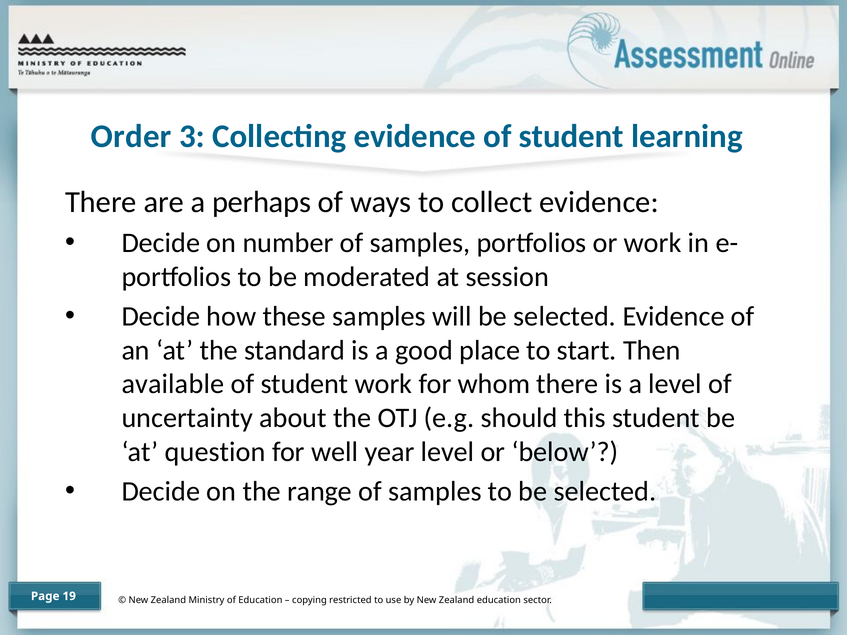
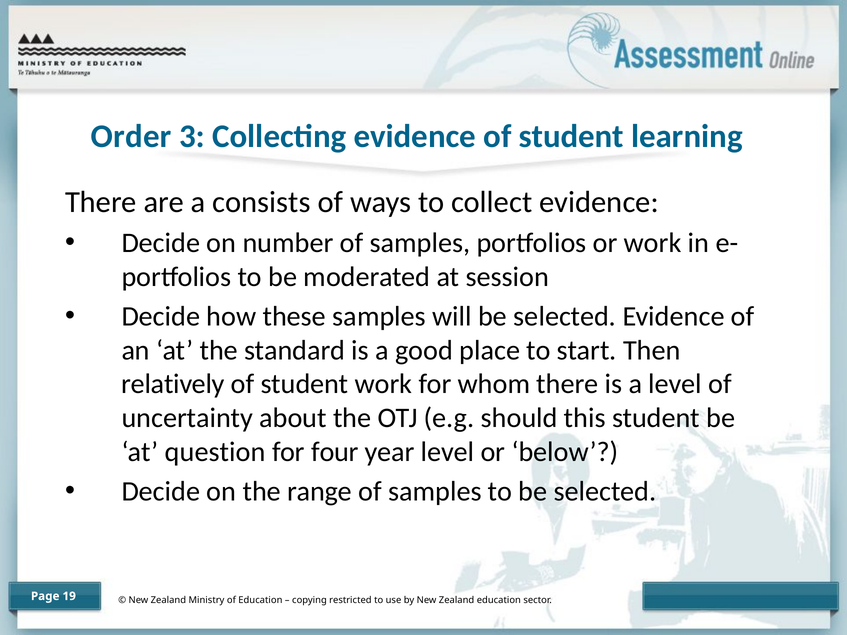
perhaps: perhaps -> consists
available: available -> relatively
well: well -> four
